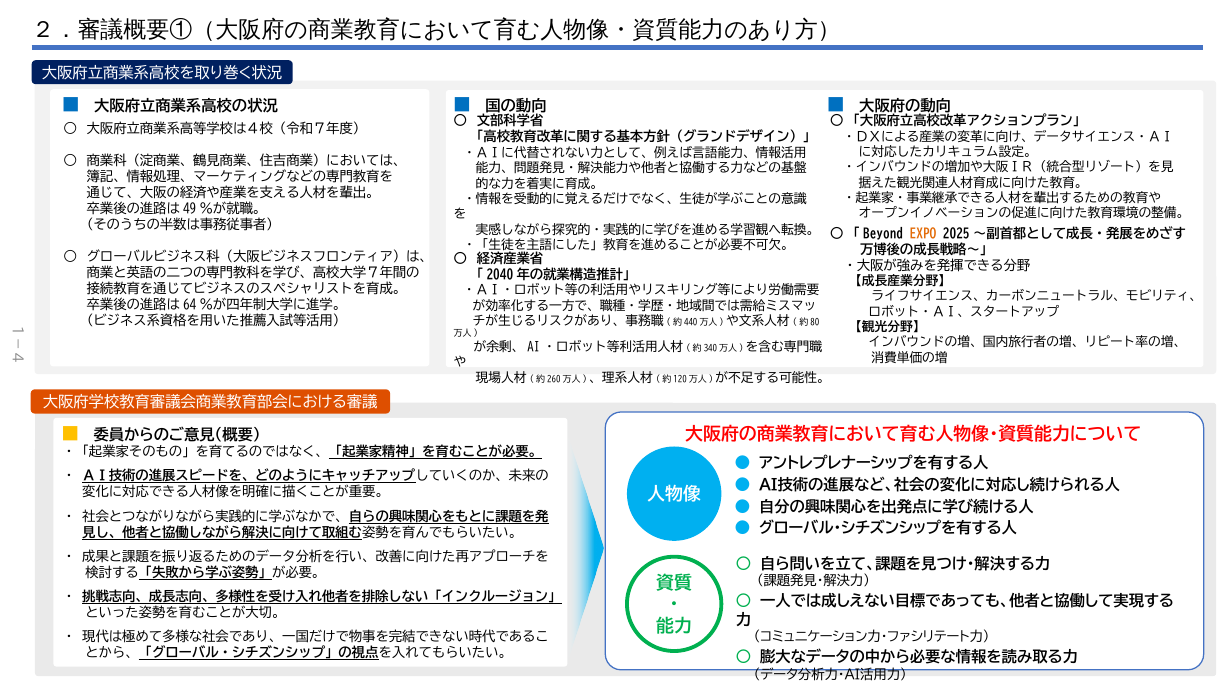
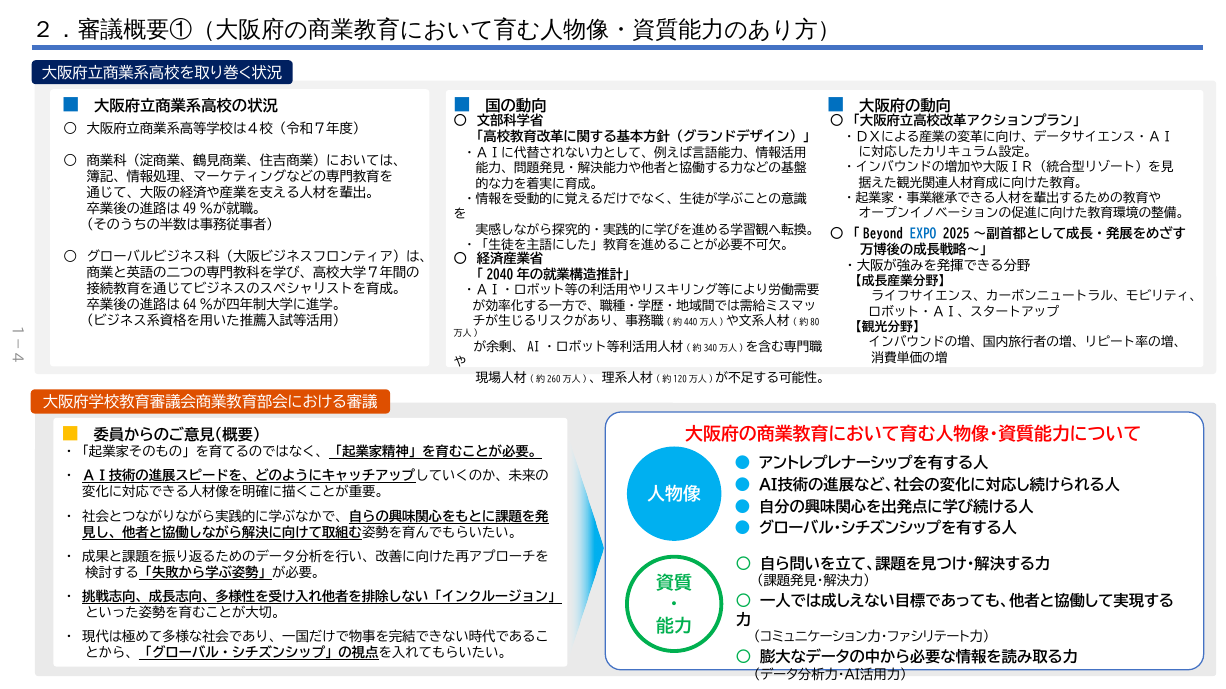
EXPO colour: orange -> blue
